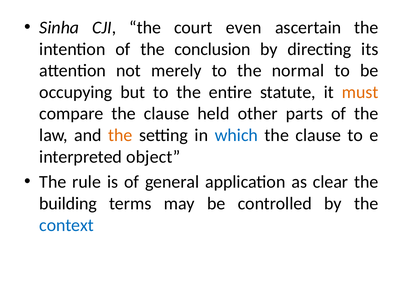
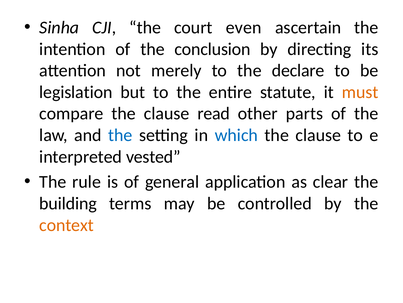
normal: normal -> declare
occupying: occupying -> legislation
held: held -> read
the at (120, 135) colour: orange -> blue
object: object -> vested
context colour: blue -> orange
